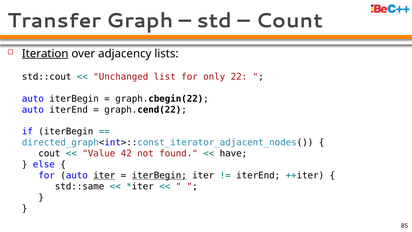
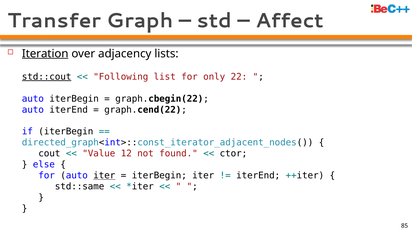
Count: Count -> Affect
std::cout underline: none -> present
Unchanged: Unchanged -> Following
42: 42 -> 12
have: have -> ctor
iterBegin at (159, 175) underline: present -> none
